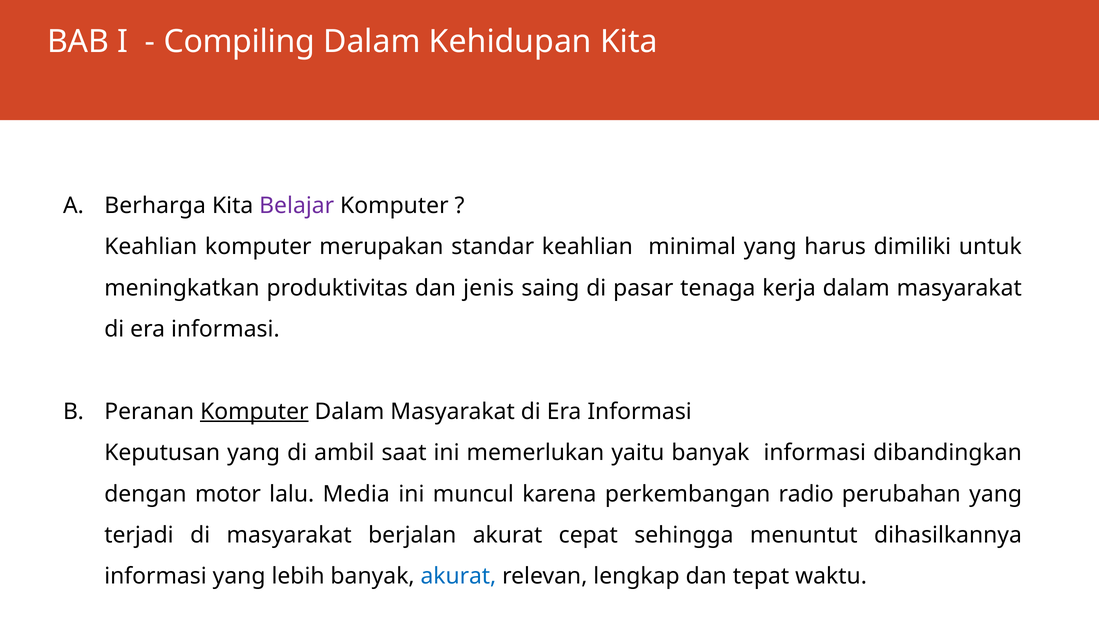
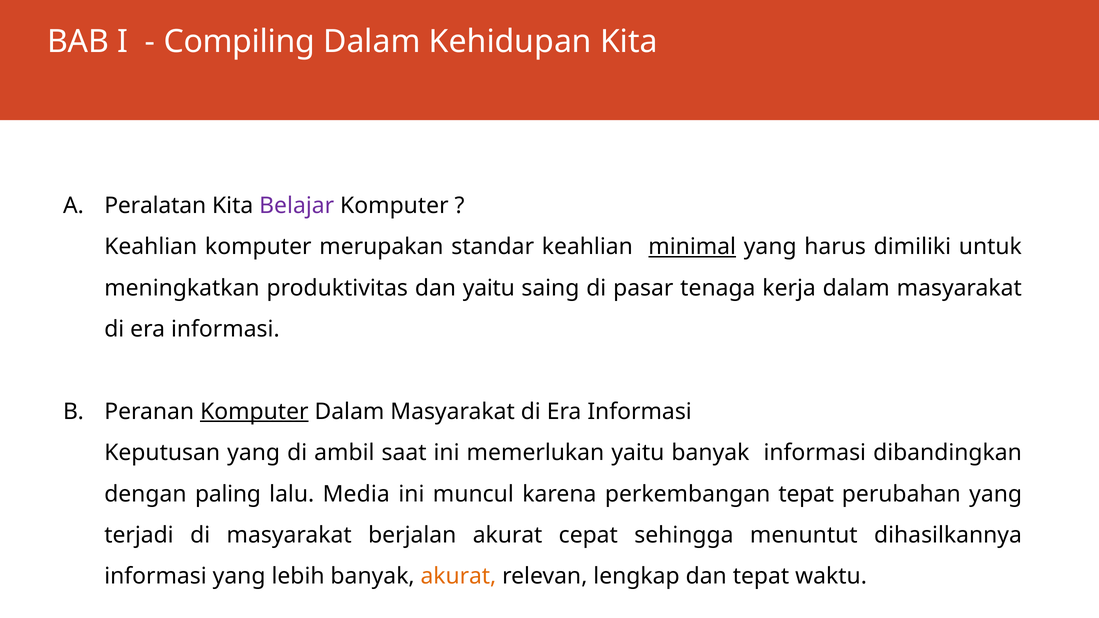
Berharga: Berharga -> Peralatan
minimal underline: none -> present
dan jenis: jenis -> yaitu
motor: motor -> paling
perkembangan radio: radio -> tepat
akurat at (458, 577) colour: blue -> orange
